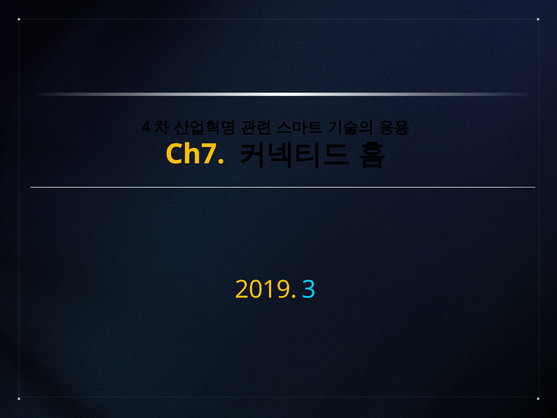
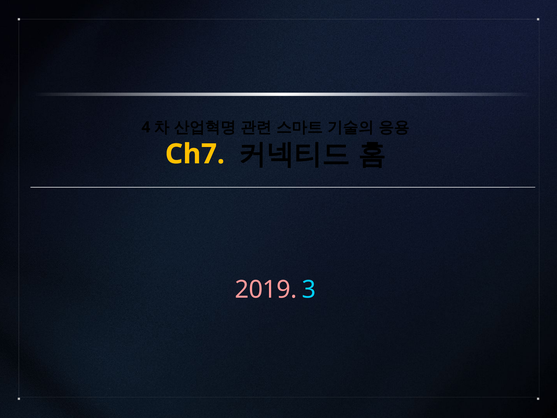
2019 colour: yellow -> pink
